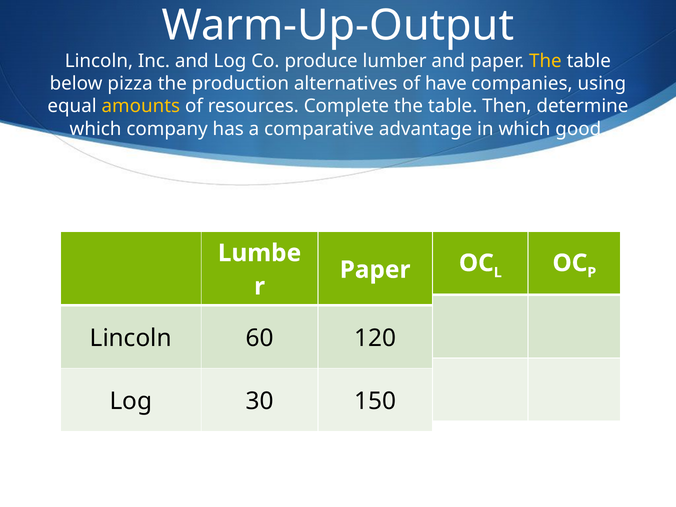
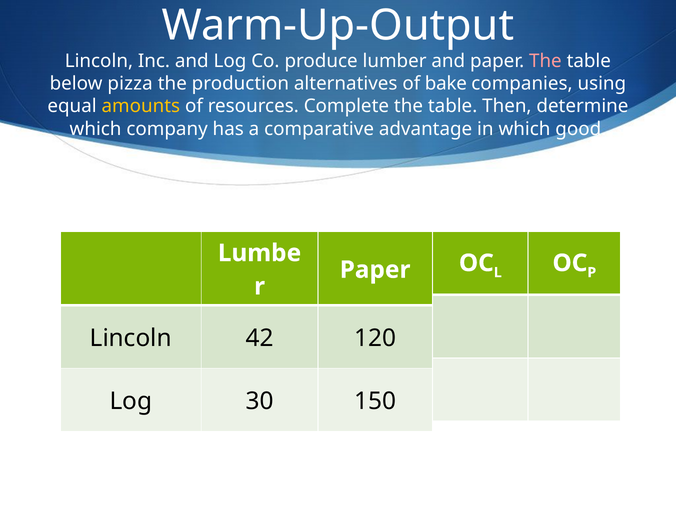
The at (545, 61) colour: yellow -> pink
have: have -> bake
60: 60 -> 42
